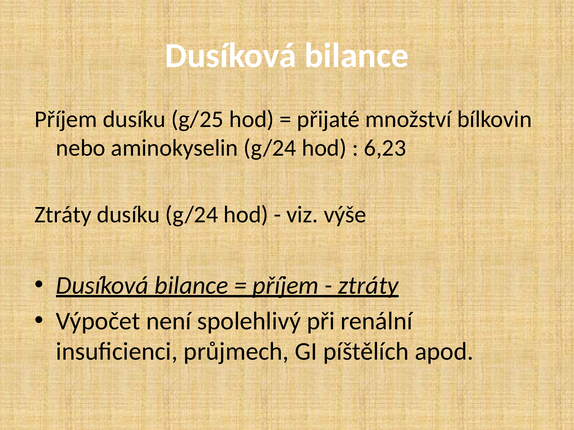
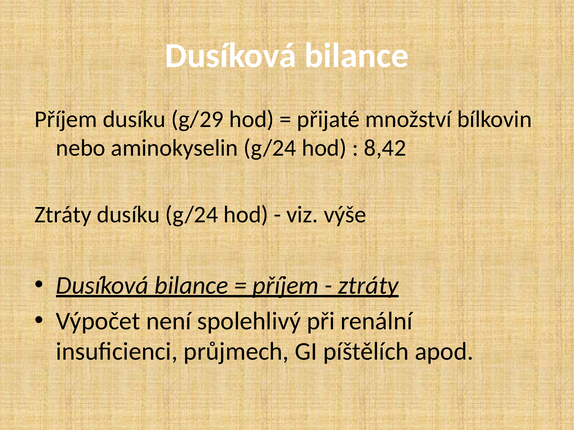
g/25: g/25 -> g/29
6,23: 6,23 -> 8,42
